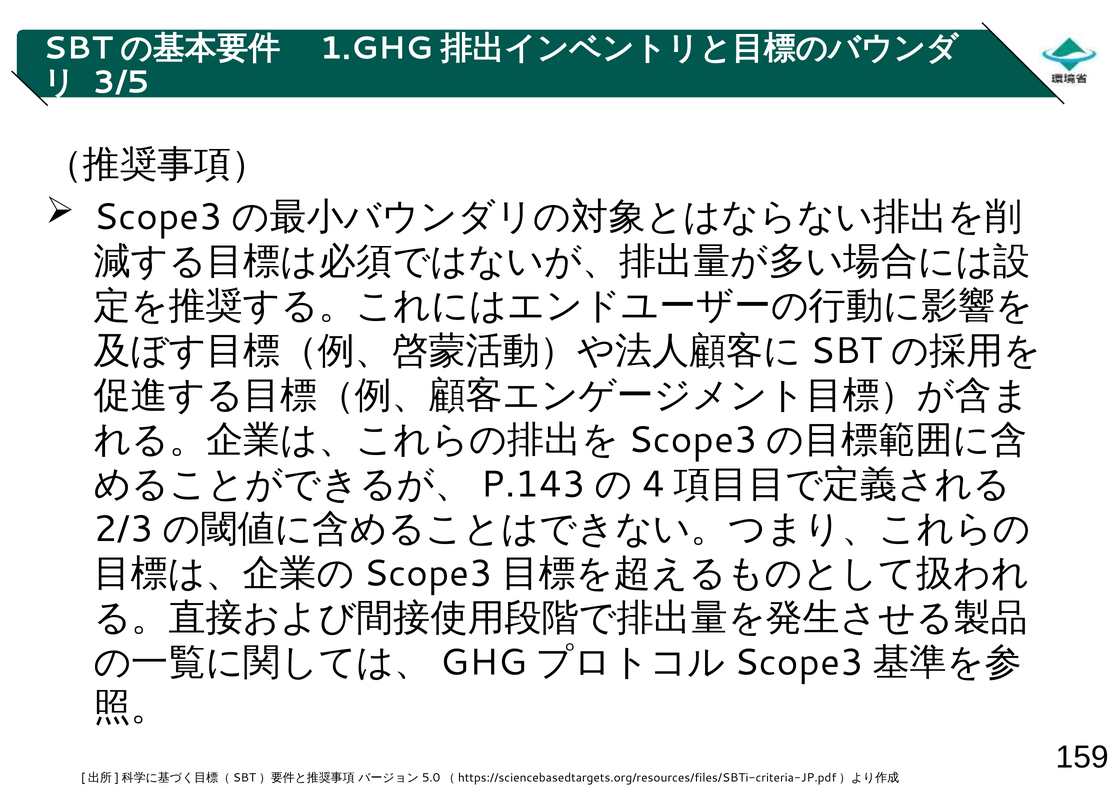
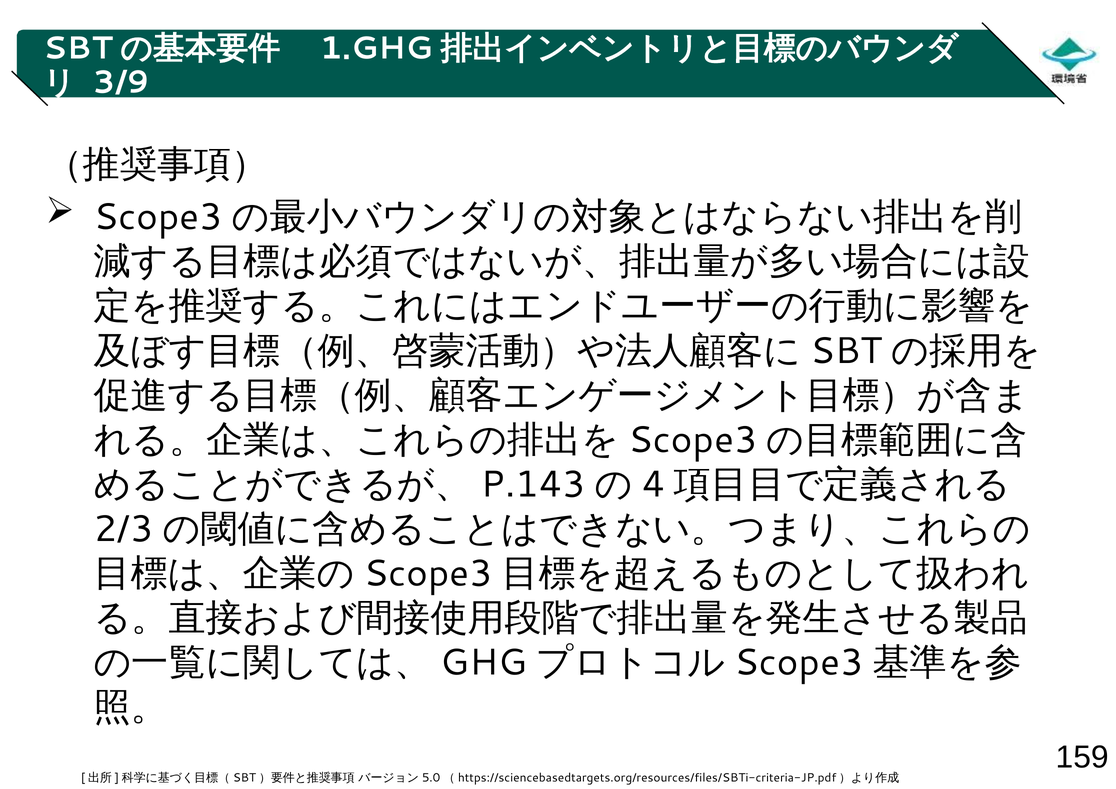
3/5: 3/5 -> 3/9
